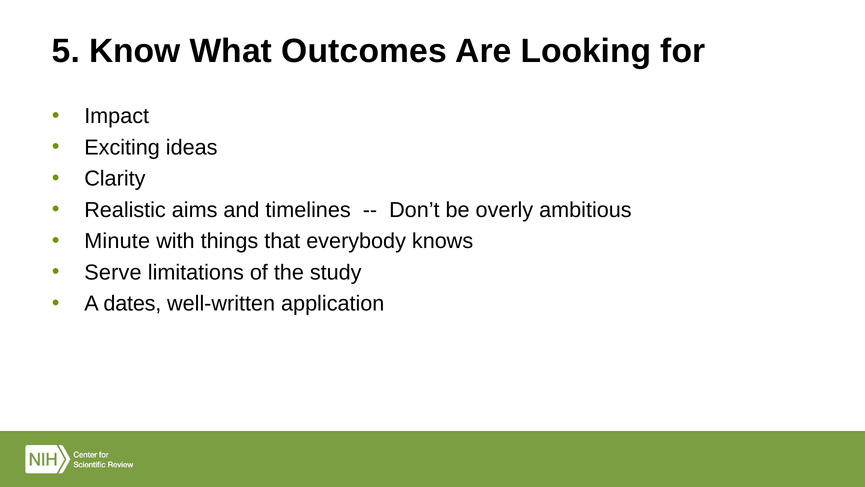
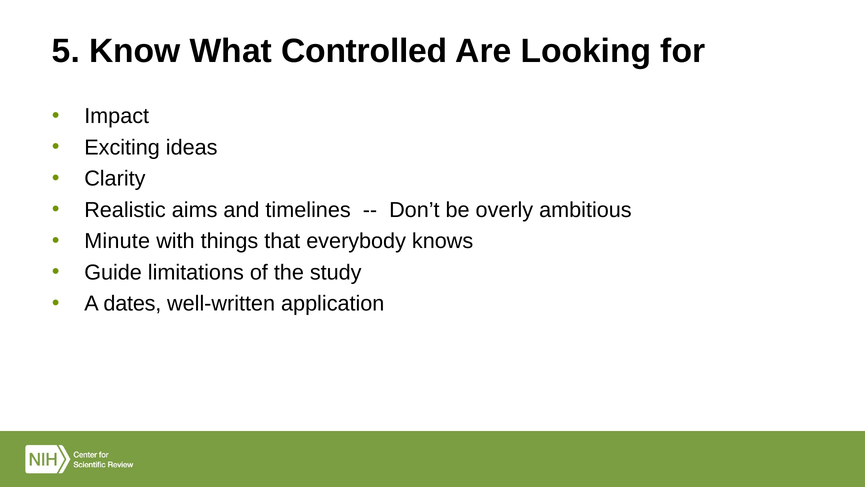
Outcomes: Outcomes -> Controlled
Serve: Serve -> Guide
